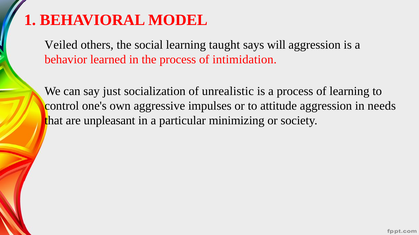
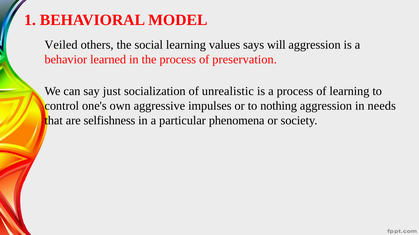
taught: taught -> values
intimidation: intimidation -> preservation
attitude: attitude -> nothing
unpleasant: unpleasant -> selfishness
minimizing: minimizing -> phenomena
